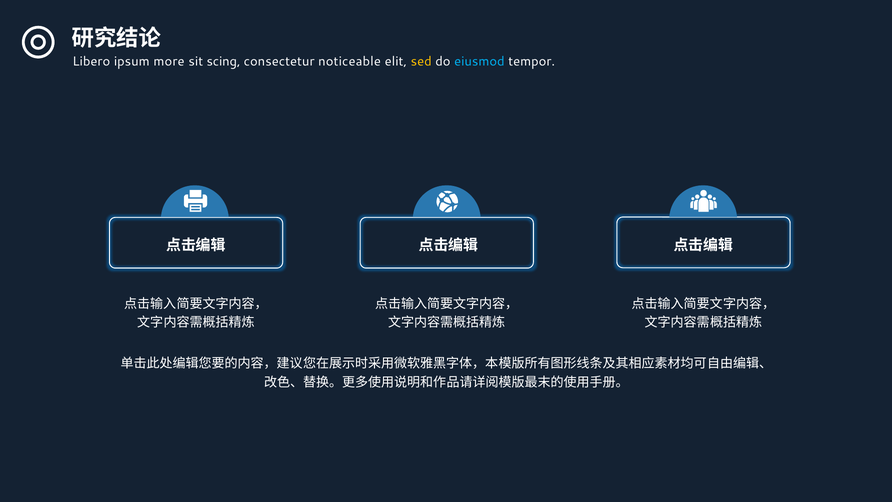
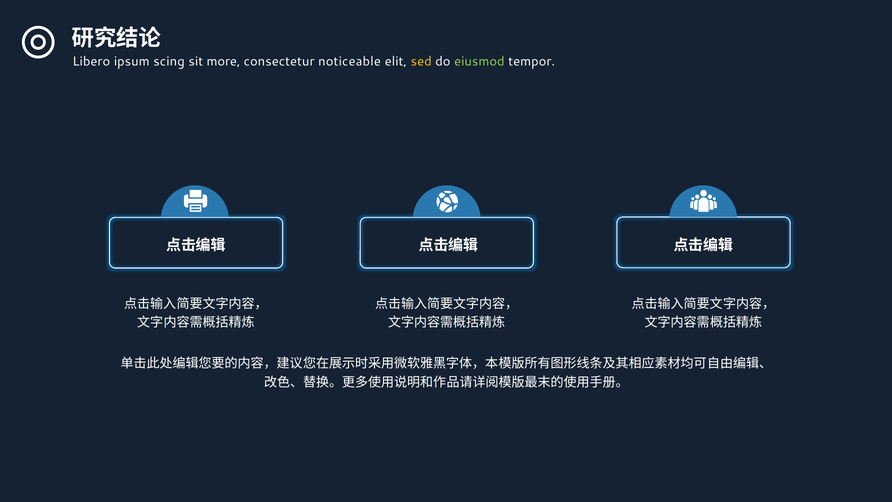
more: more -> scing
scing: scing -> more
eiusmod colour: light blue -> light green
